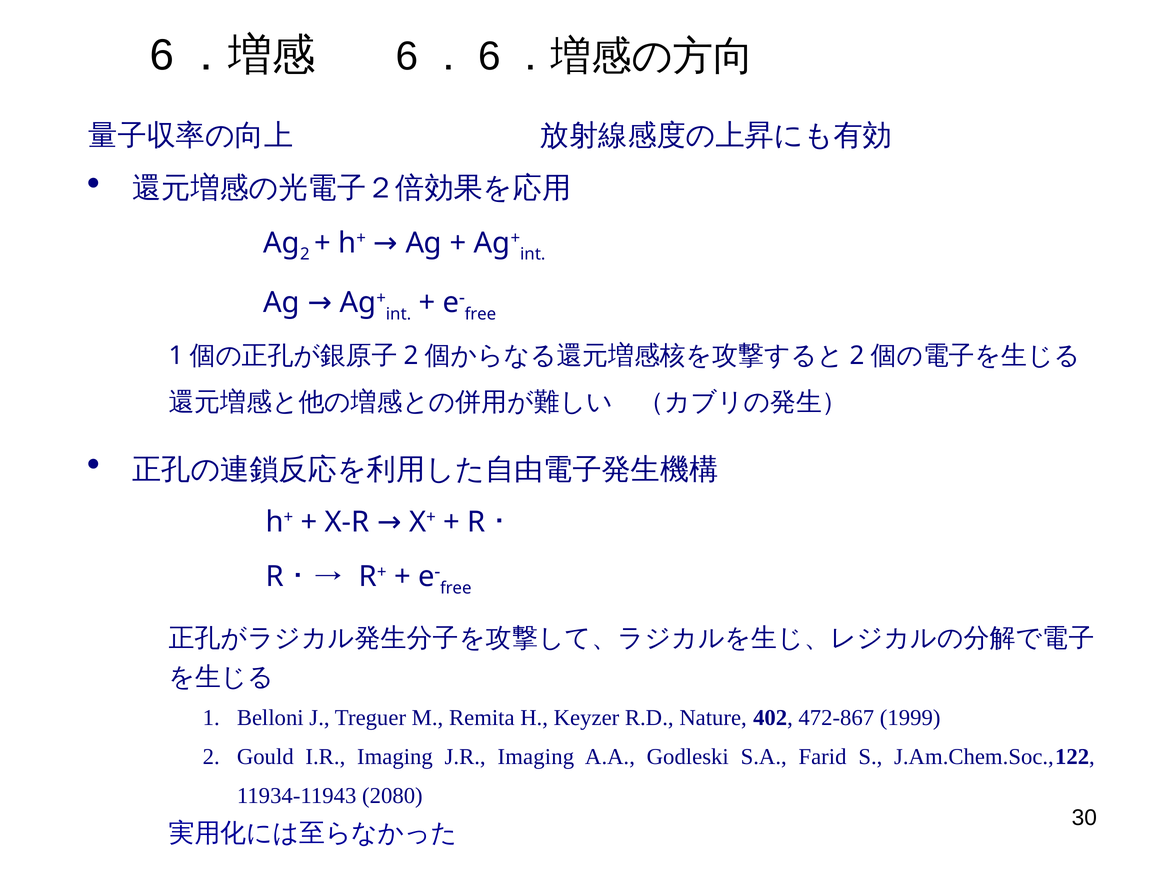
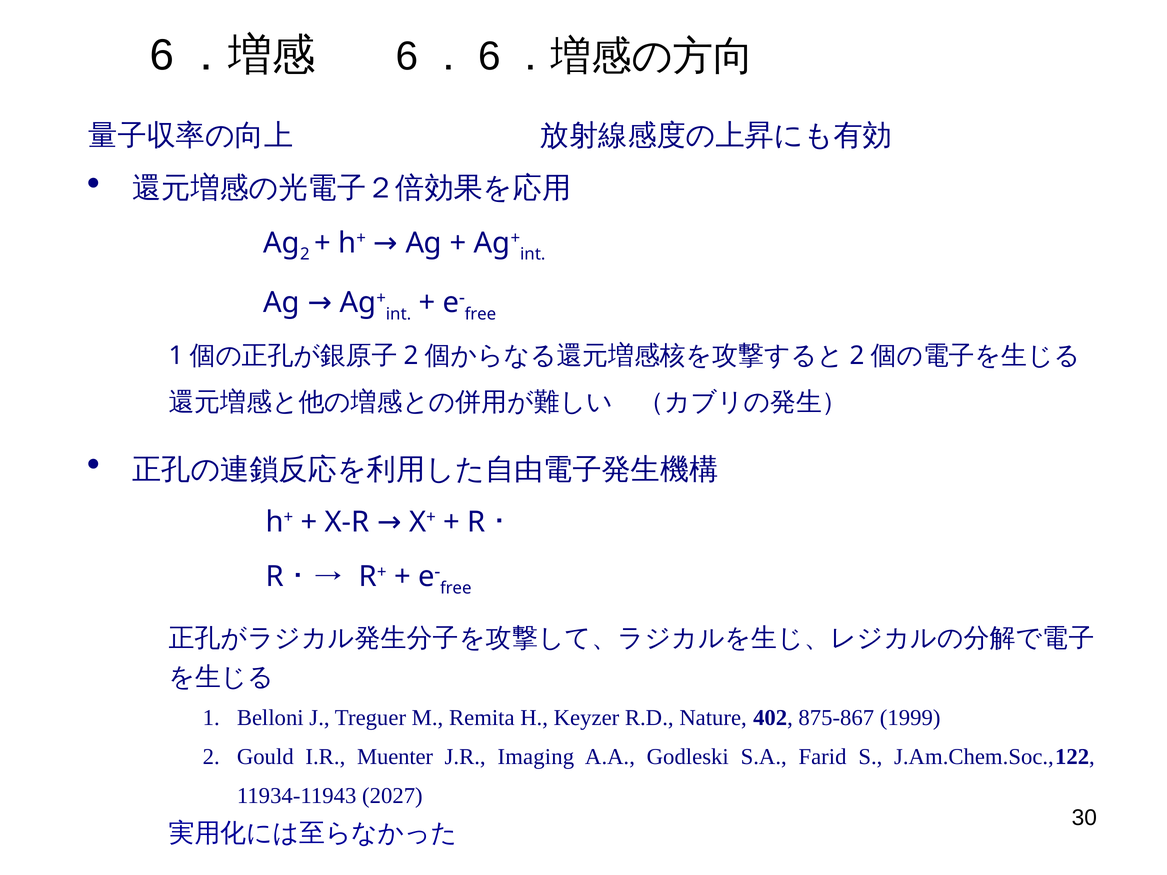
472-867: 472-867 -> 875-867
I.R Imaging: Imaging -> Muenter
2080: 2080 -> 2027
